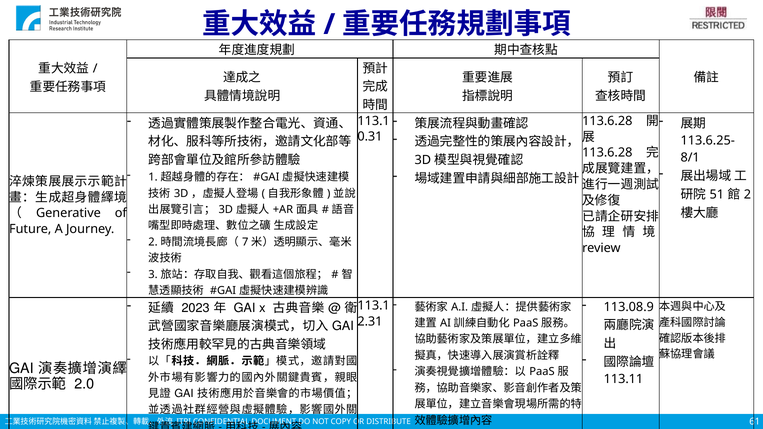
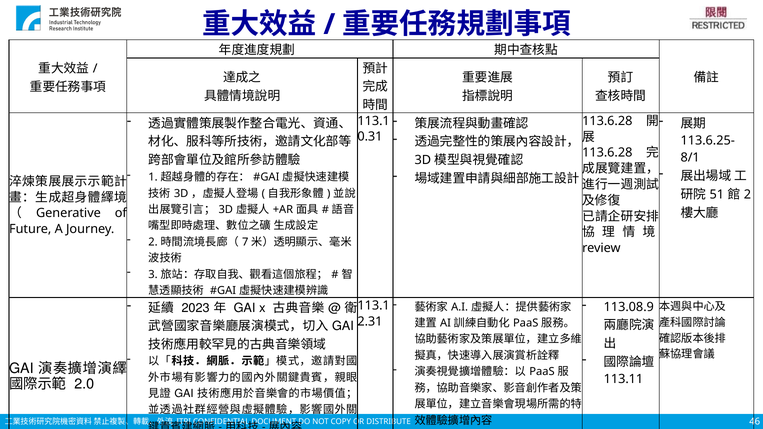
61: 61 -> 46
